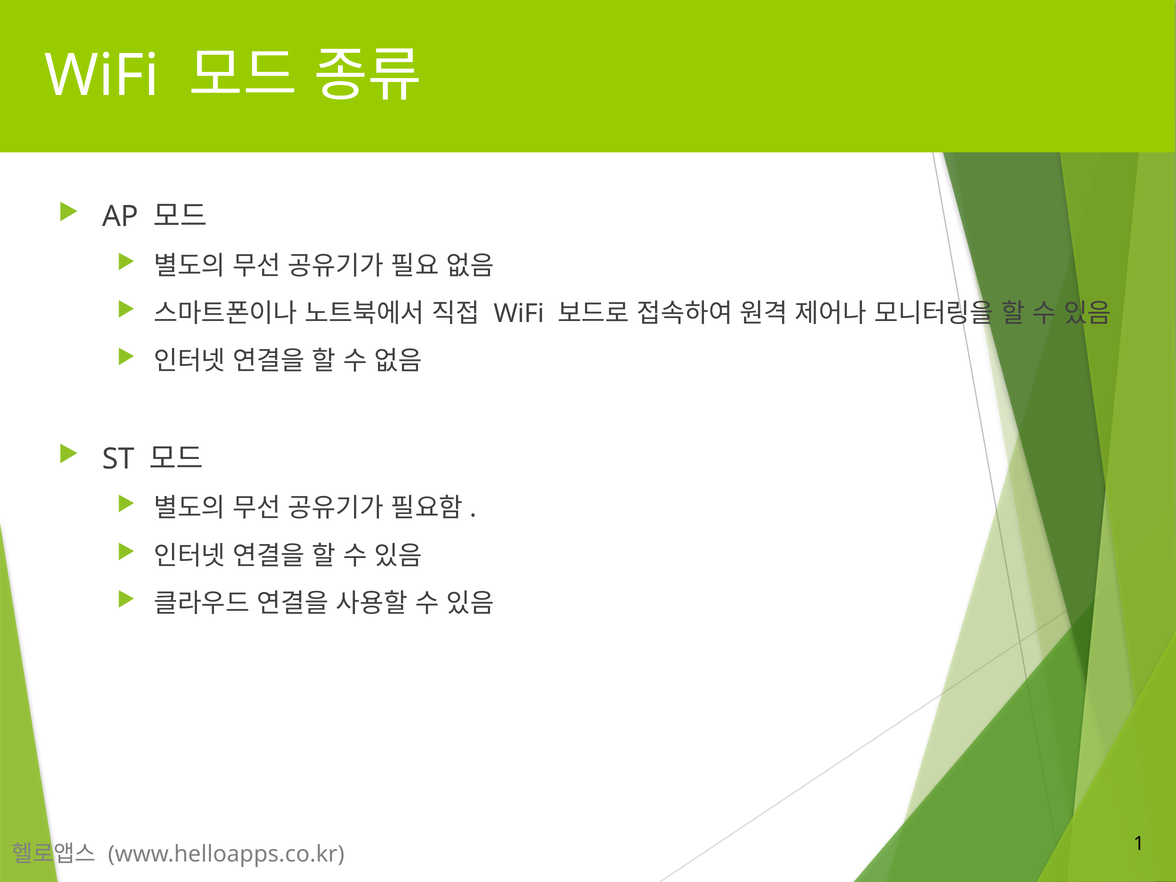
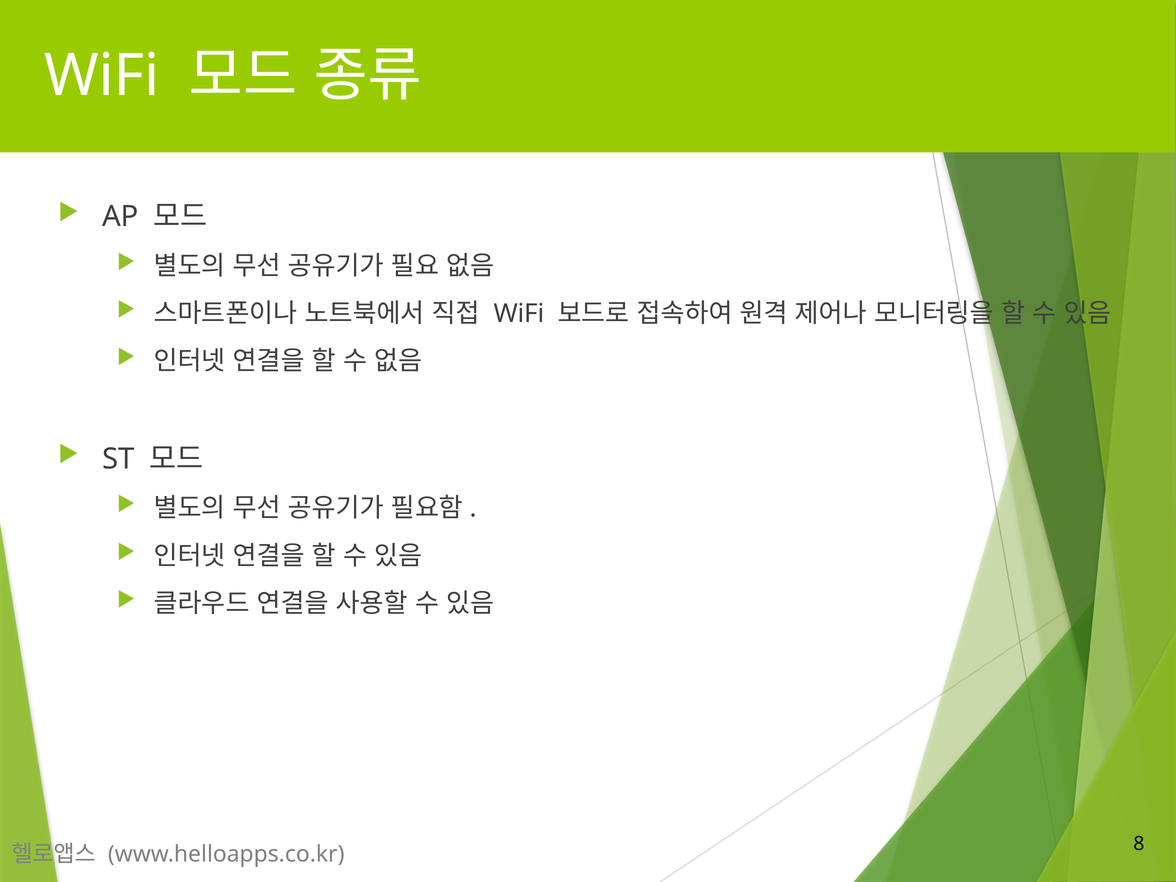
1: 1 -> 8
